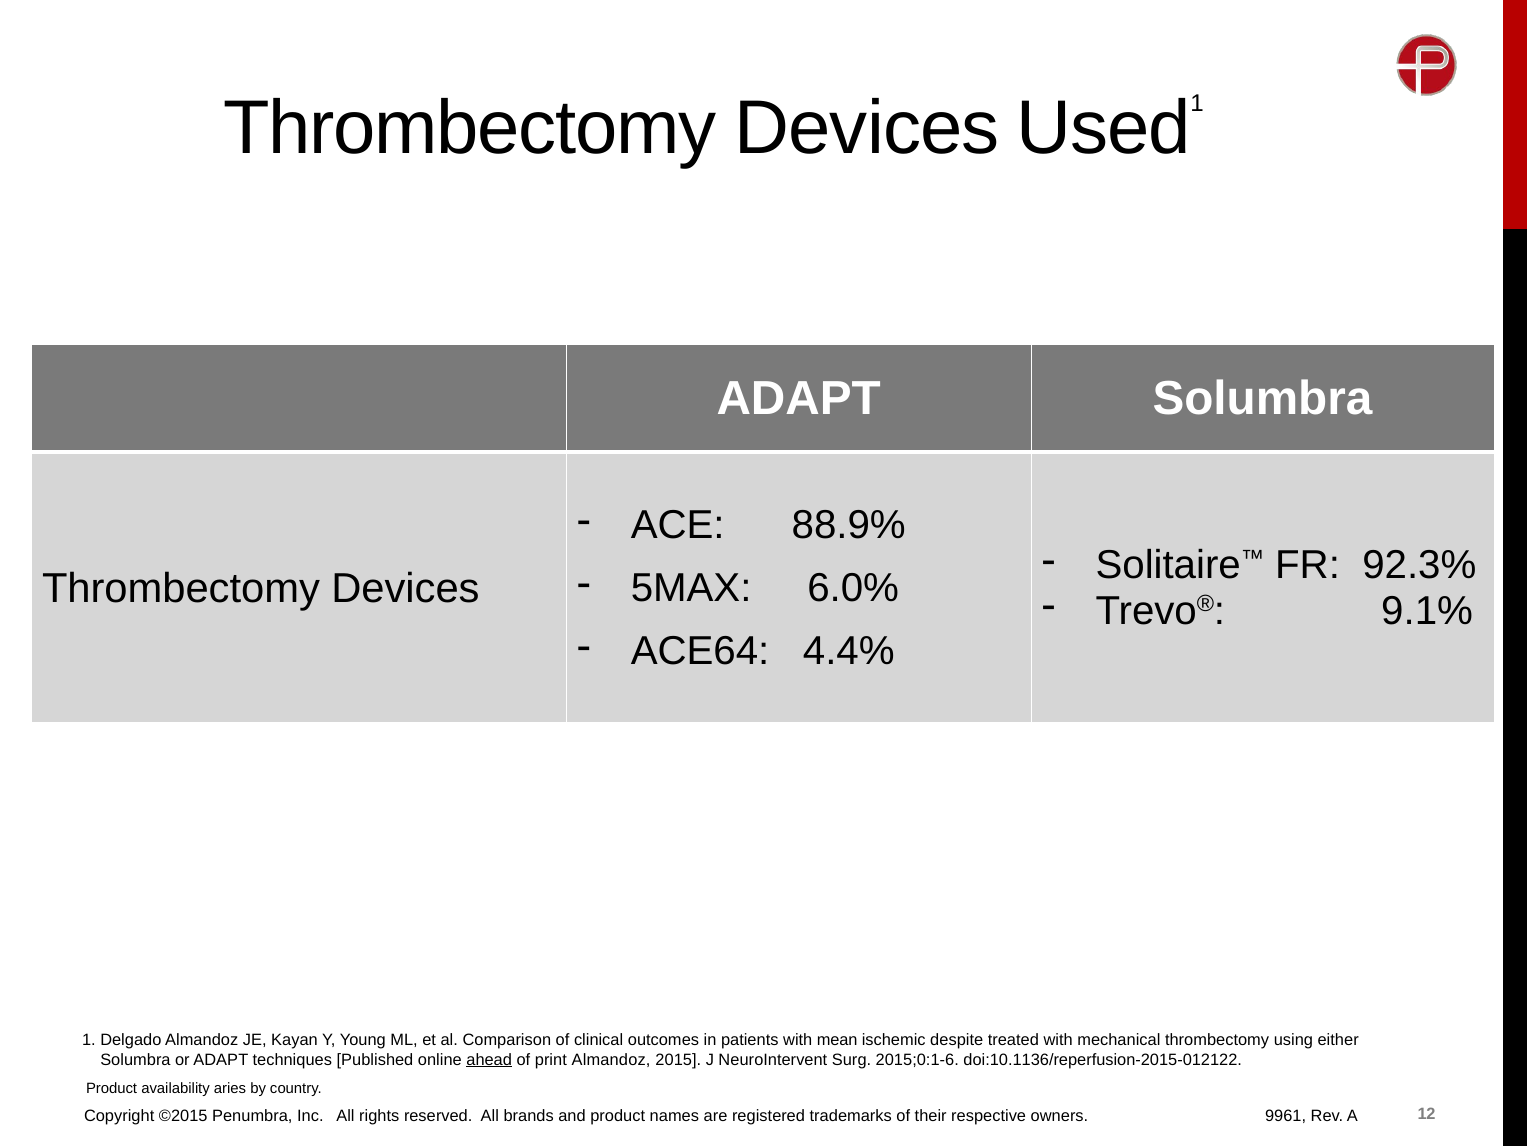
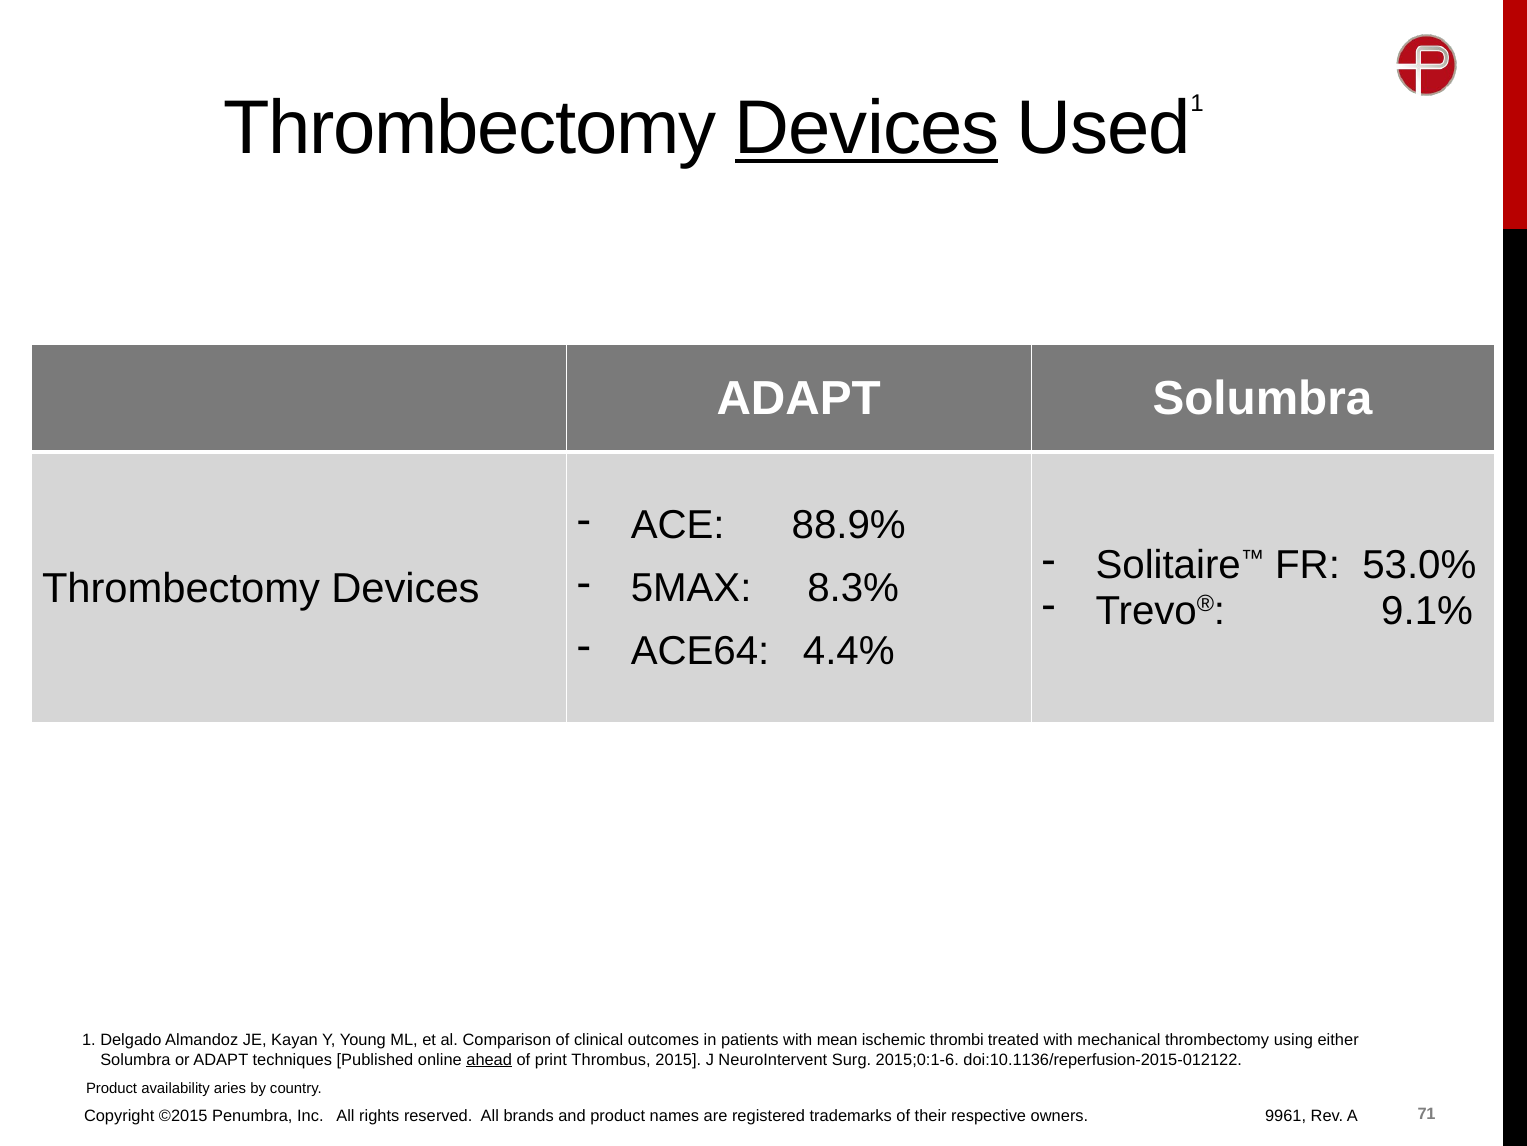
Devices at (867, 128) underline: none -> present
92.3%: 92.3% -> 53.0%
6.0%: 6.0% -> 8.3%
despite: despite -> thrombi
print Almandoz: Almandoz -> Thrombus
12: 12 -> 71
